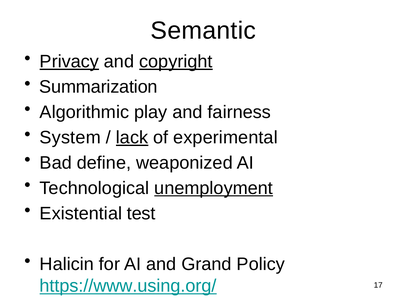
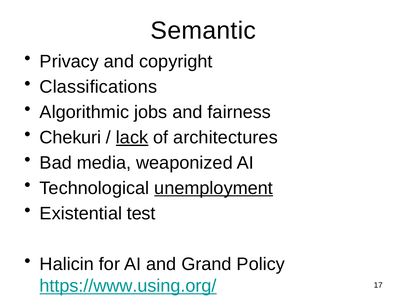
Privacy underline: present -> none
copyright underline: present -> none
Summarization: Summarization -> Classifications
play: play -> jobs
System: System -> Chekuri
experimental: experimental -> architectures
define: define -> media
